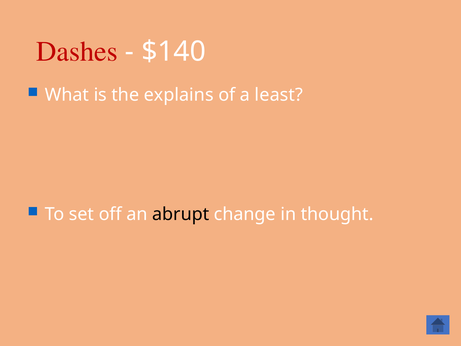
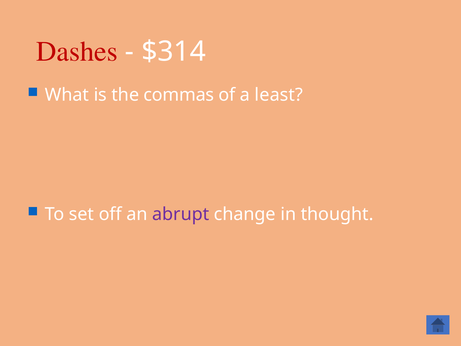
$140: $140 -> $314
explains: explains -> commas
abrupt colour: black -> purple
